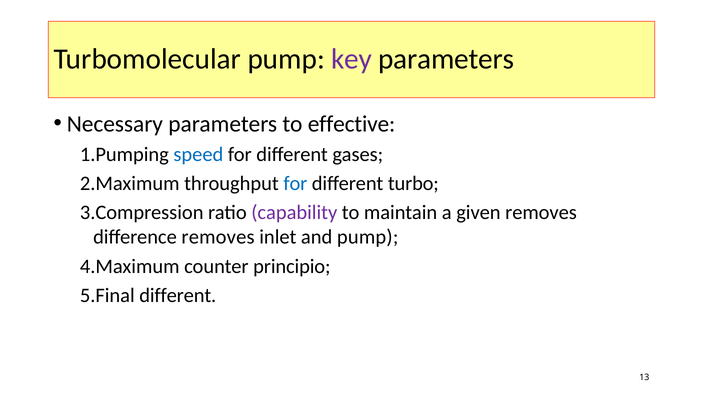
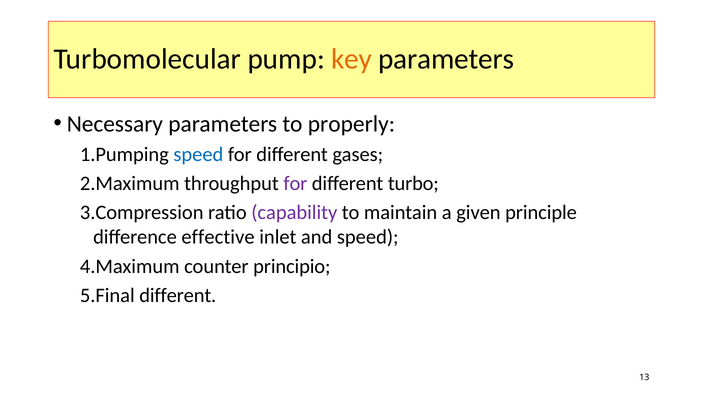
key colour: purple -> orange
effective: effective -> properly
for at (295, 183) colour: blue -> purple
given removes: removes -> principle
difference removes: removes -> effective
and pump: pump -> speed
